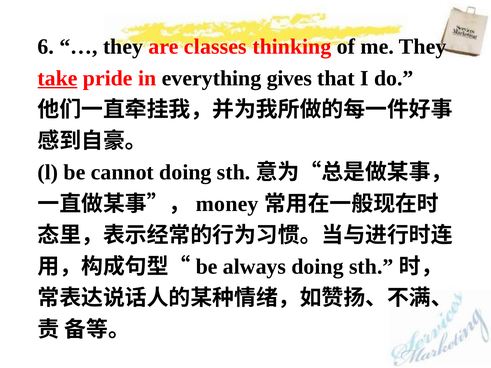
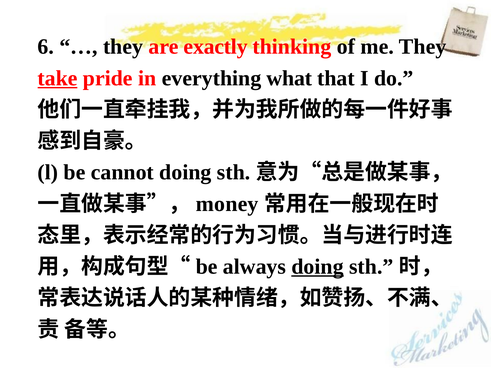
classes: classes -> exactly
gives: gives -> what
doing at (318, 267) underline: none -> present
